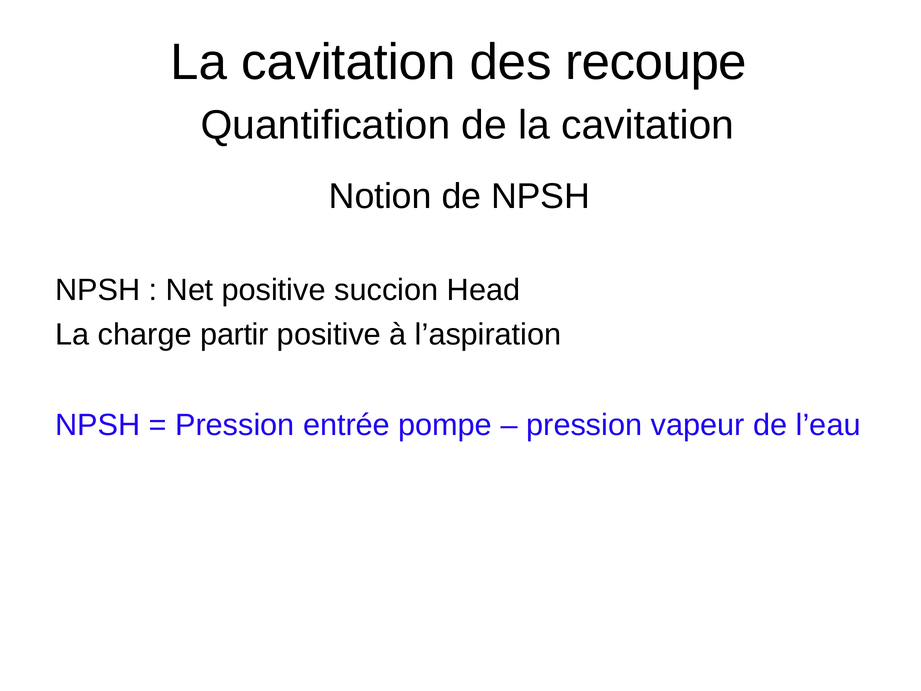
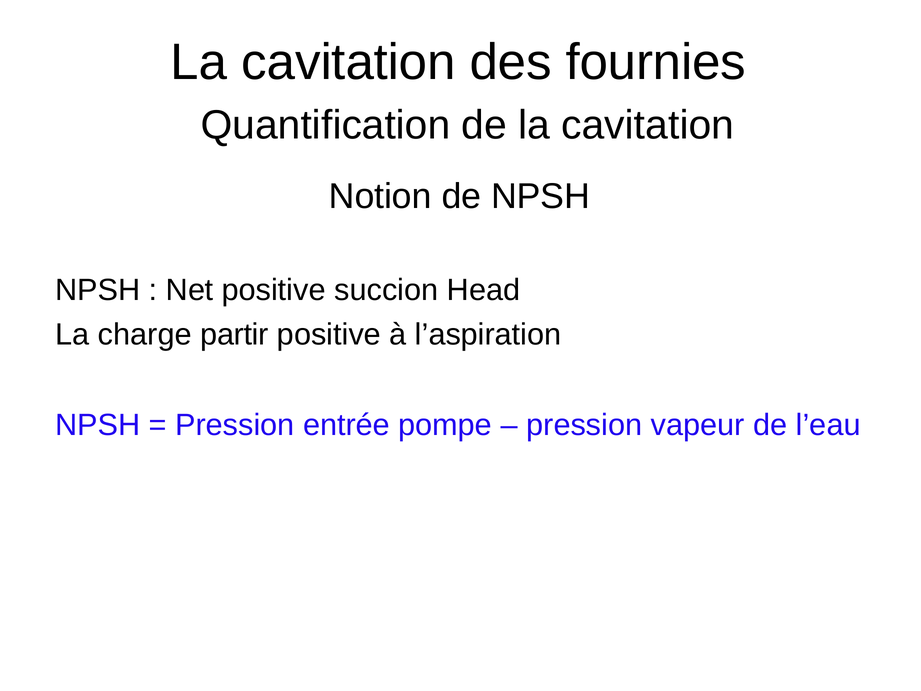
recoupe: recoupe -> fournies
